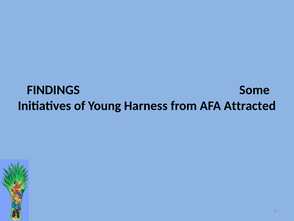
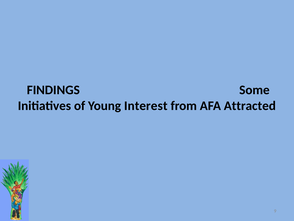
Harness: Harness -> Interest
